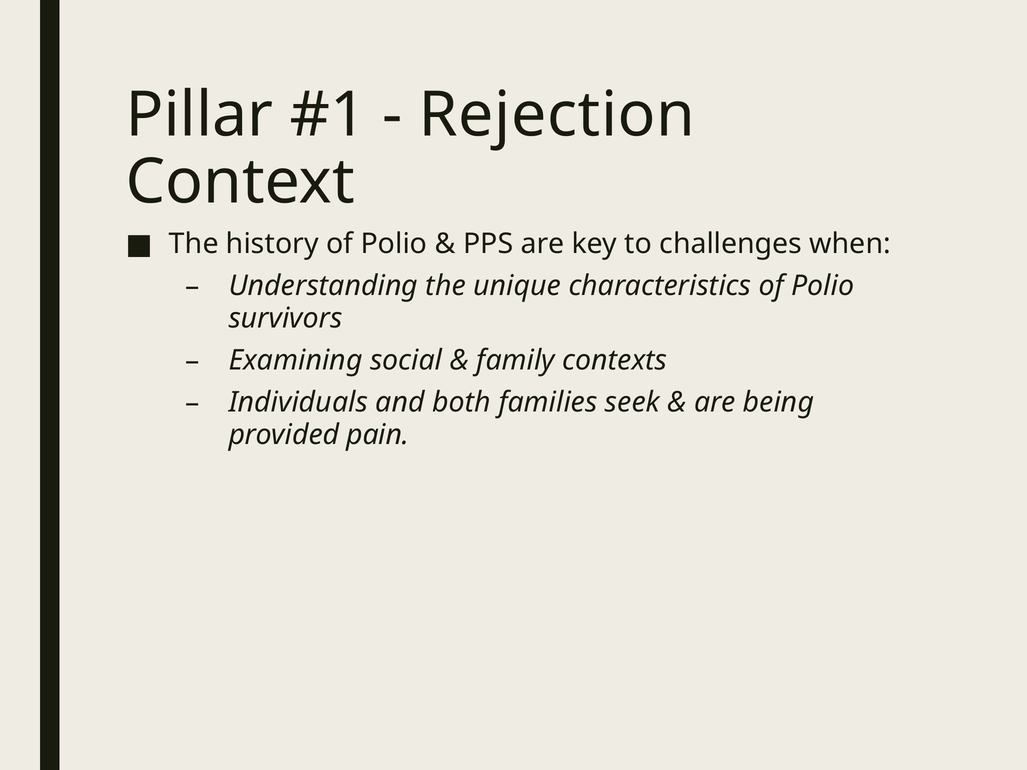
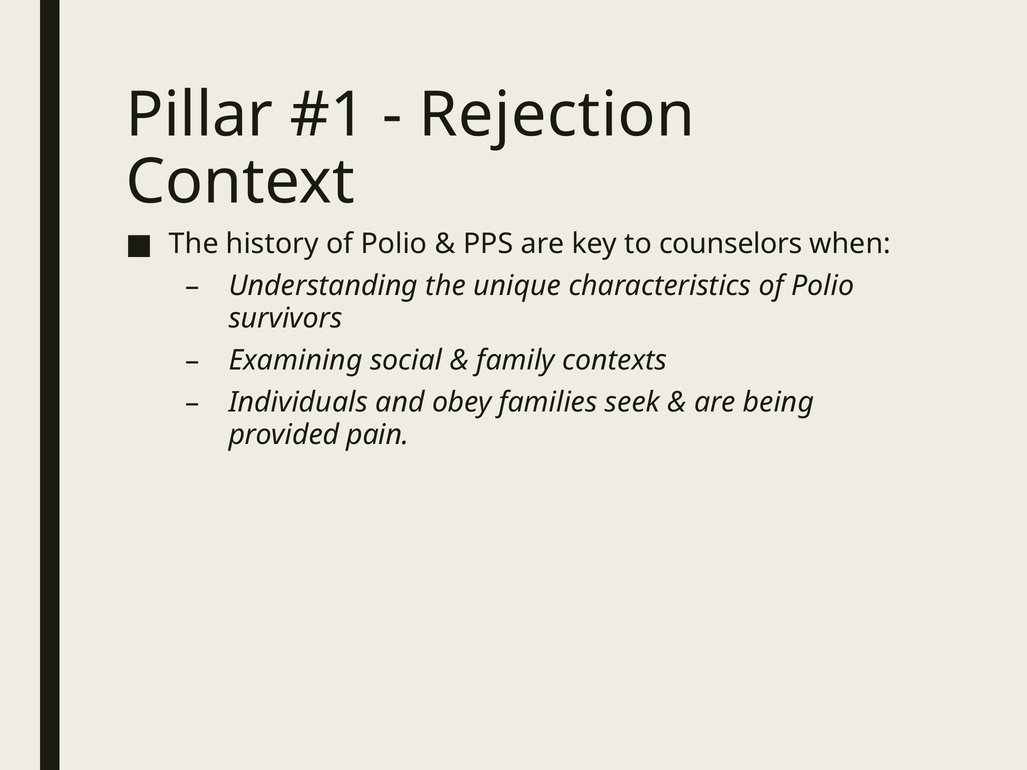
challenges: challenges -> counselors
both: both -> obey
